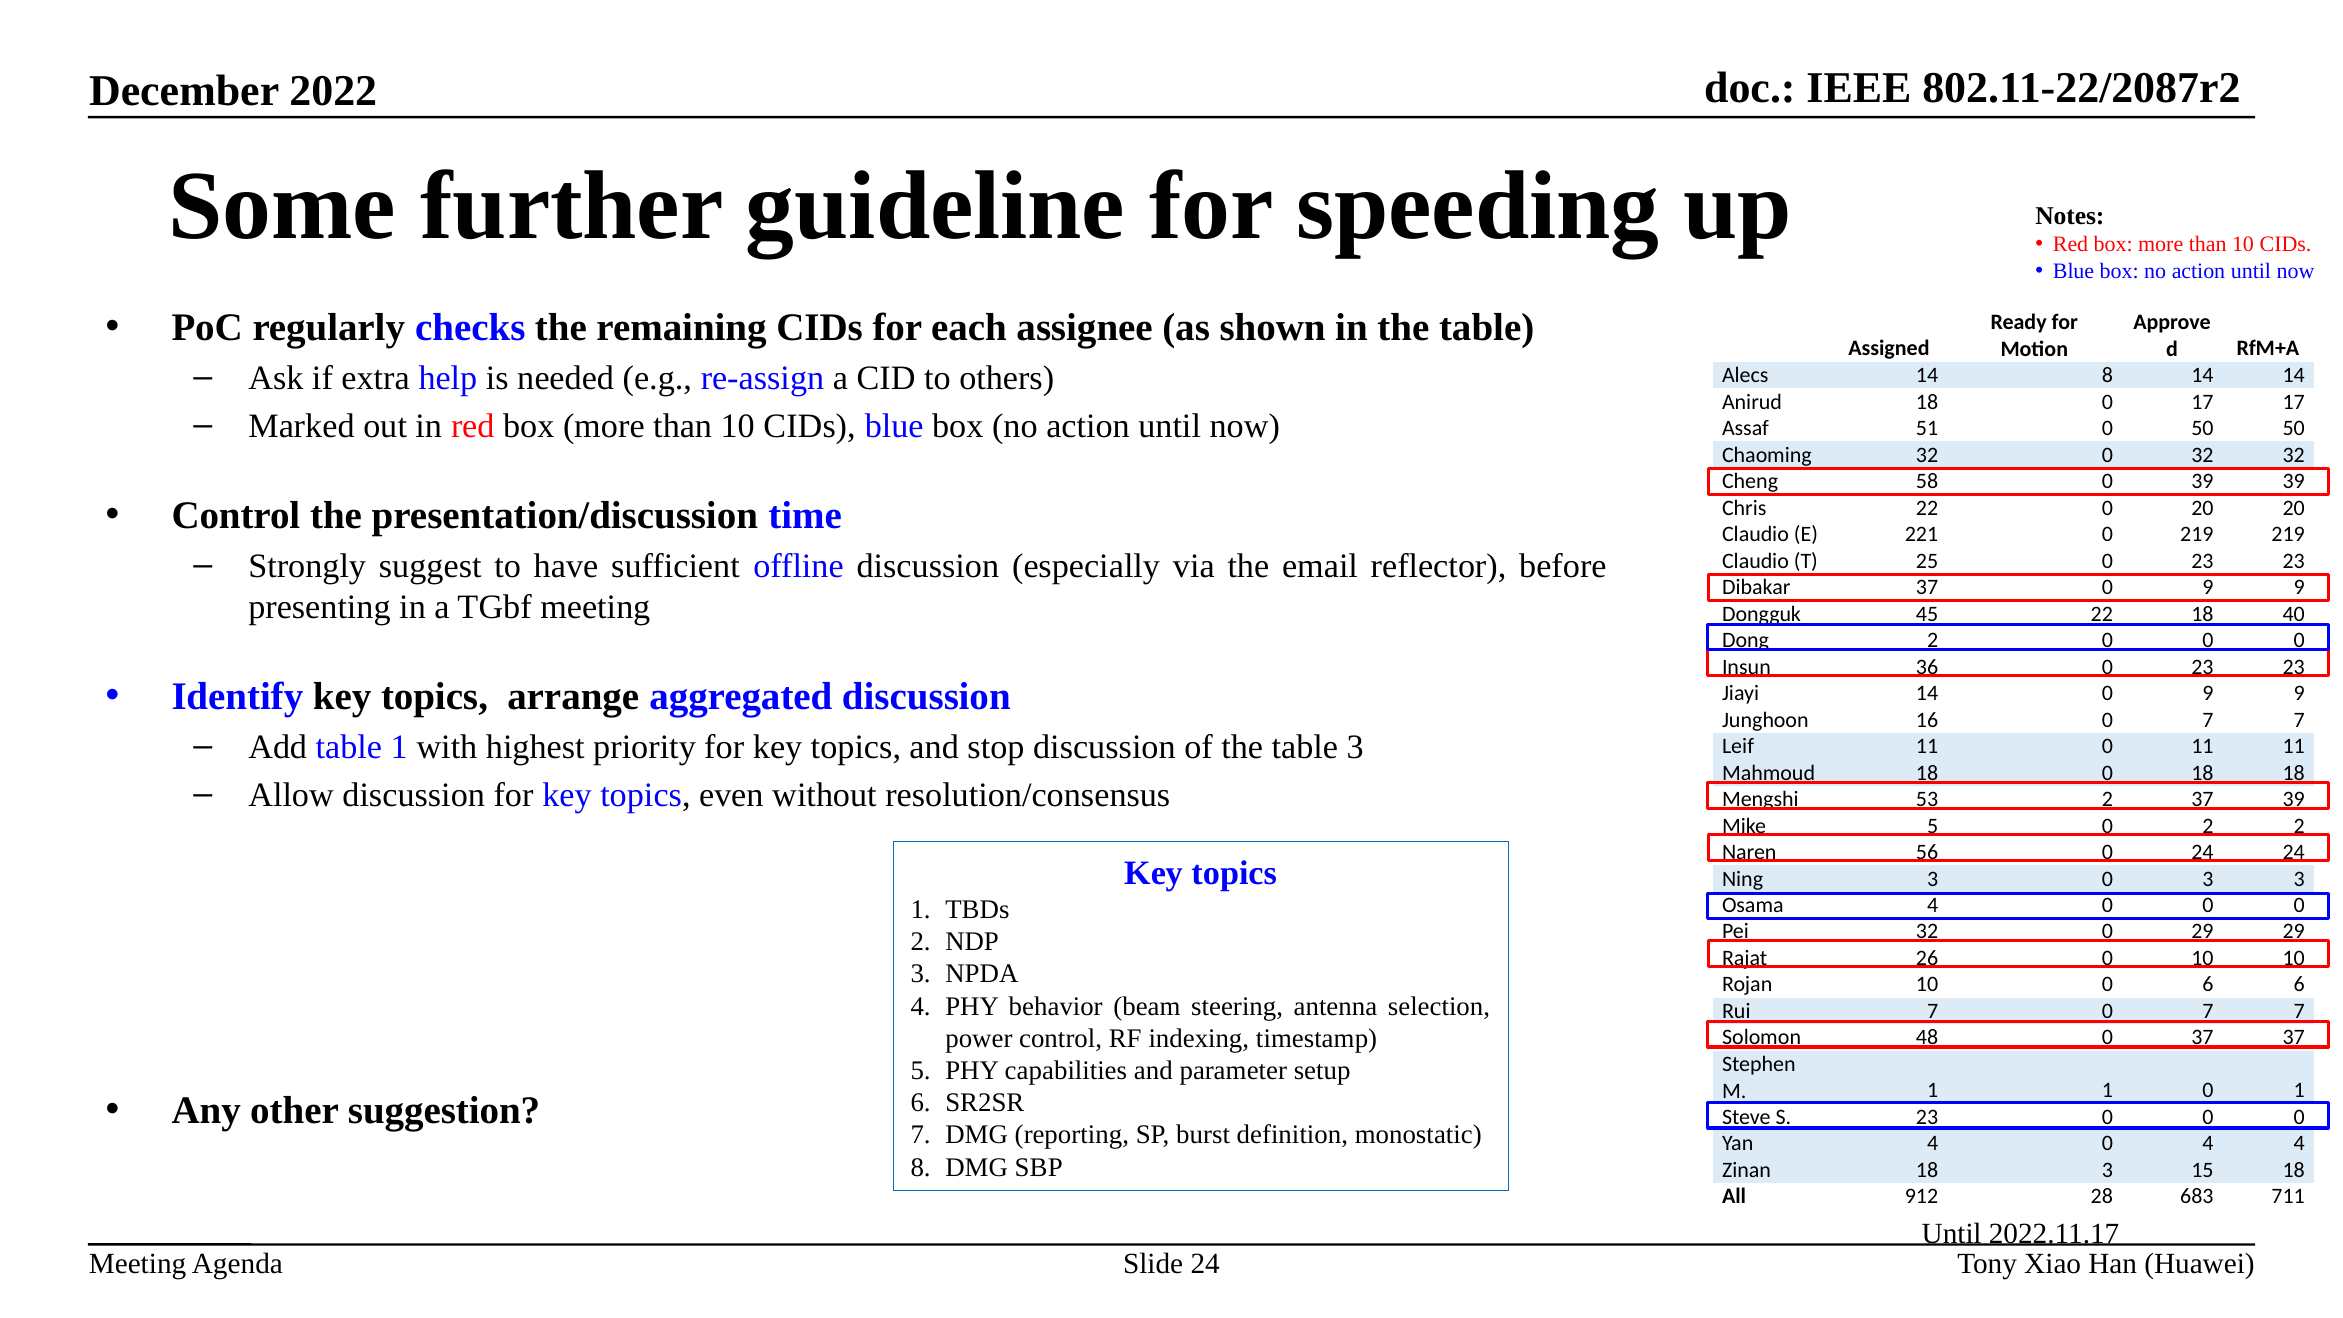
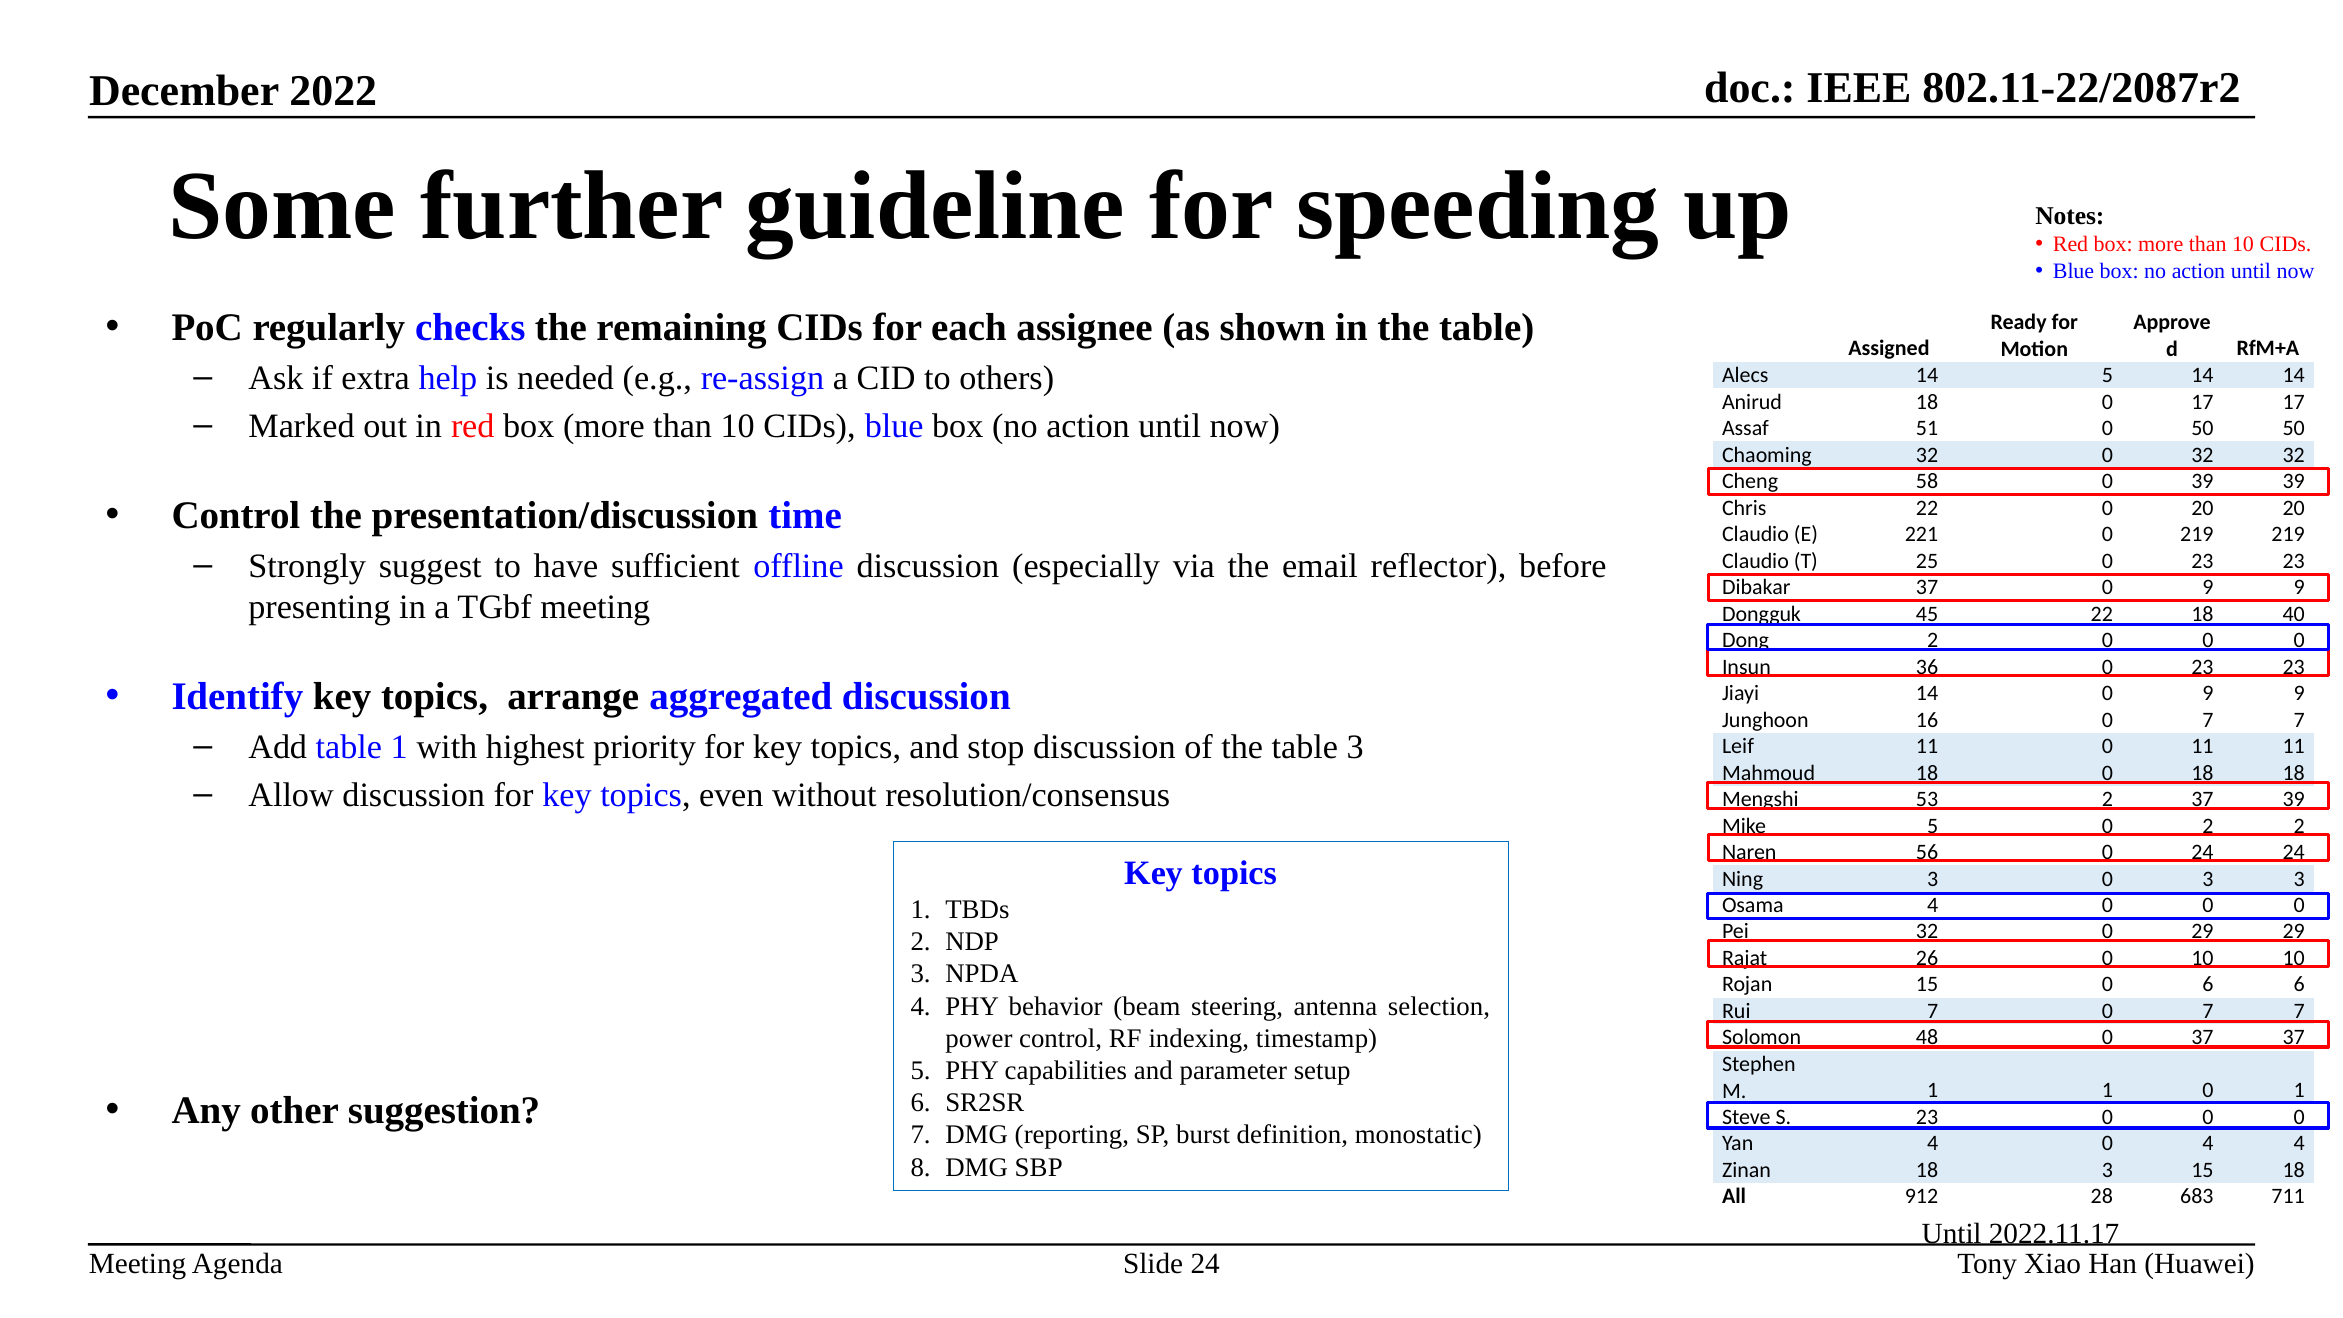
14 8: 8 -> 5
Rojan 10: 10 -> 15
